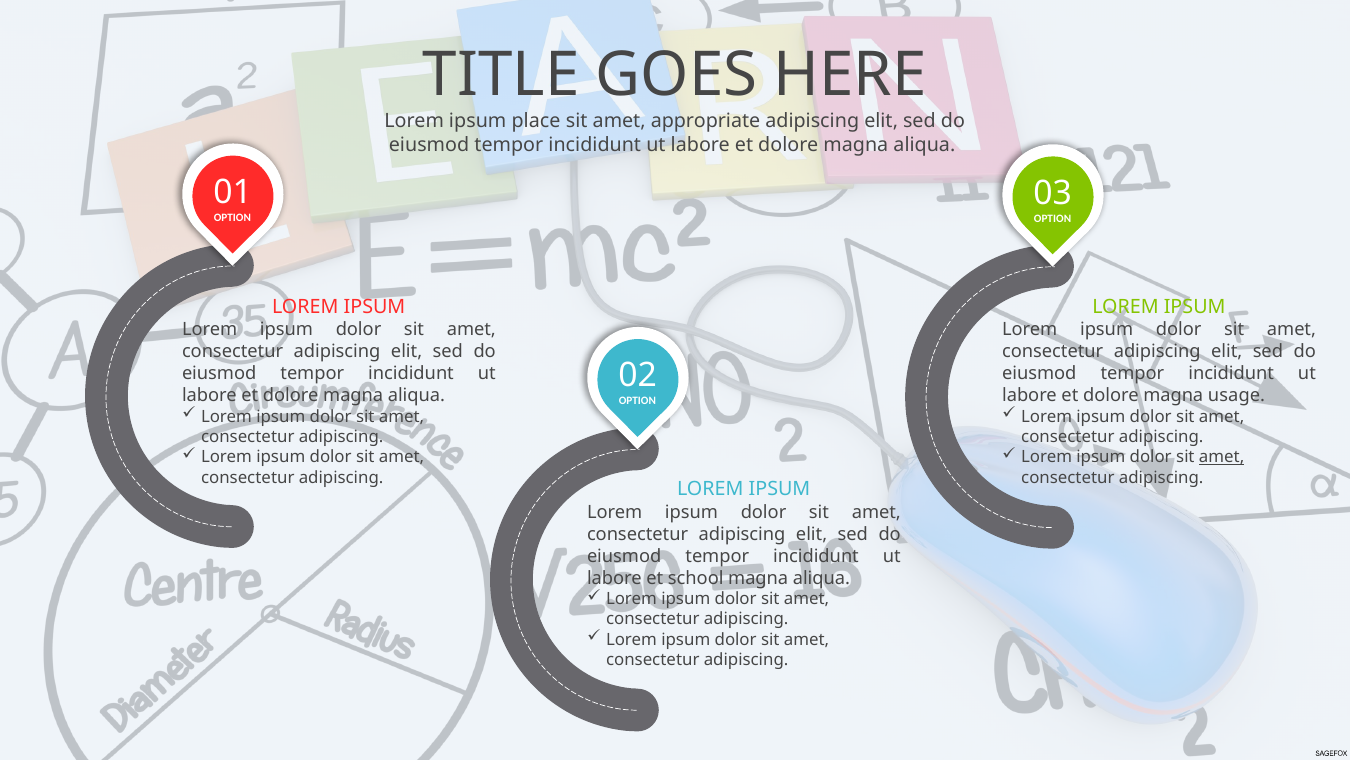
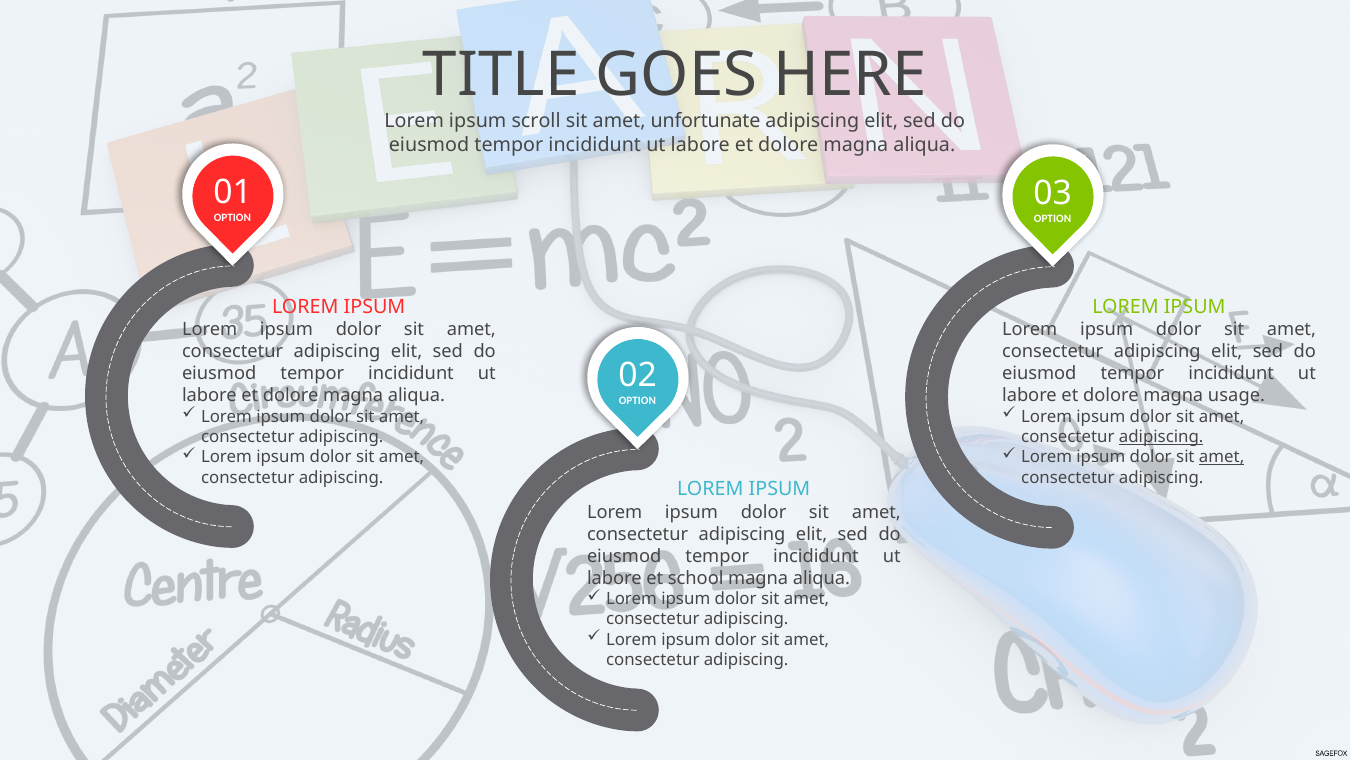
place: place -> scroll
appropriate: appropriate -> unfortunate
adipiscing at (1161, 437) underline: none -> present
